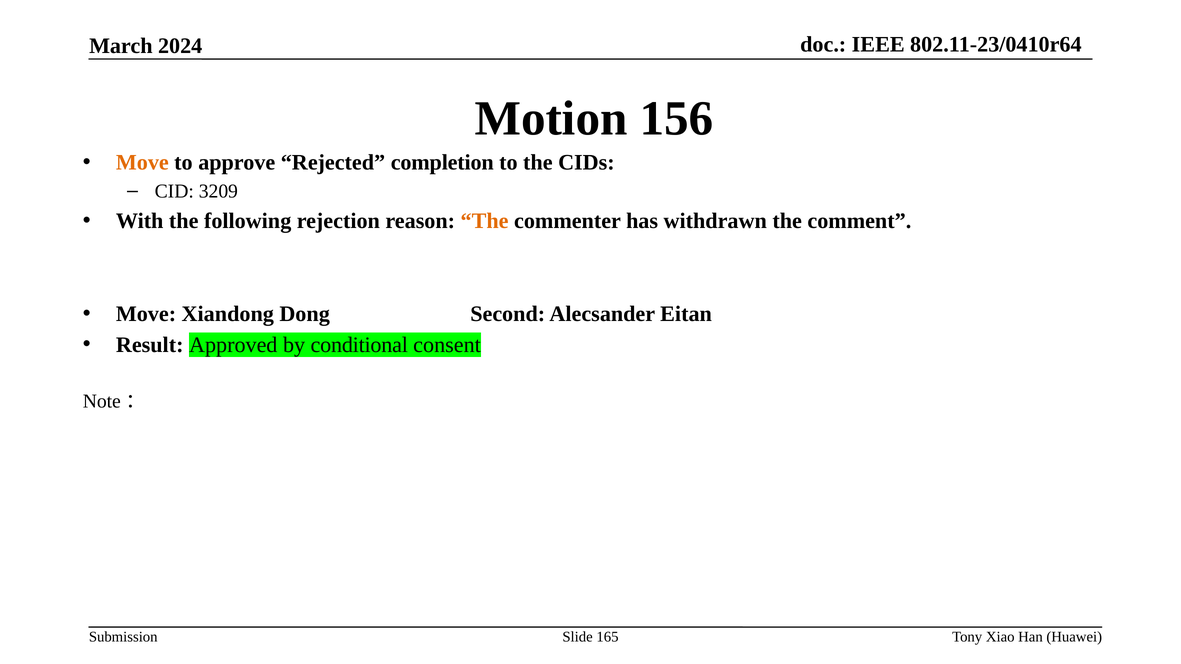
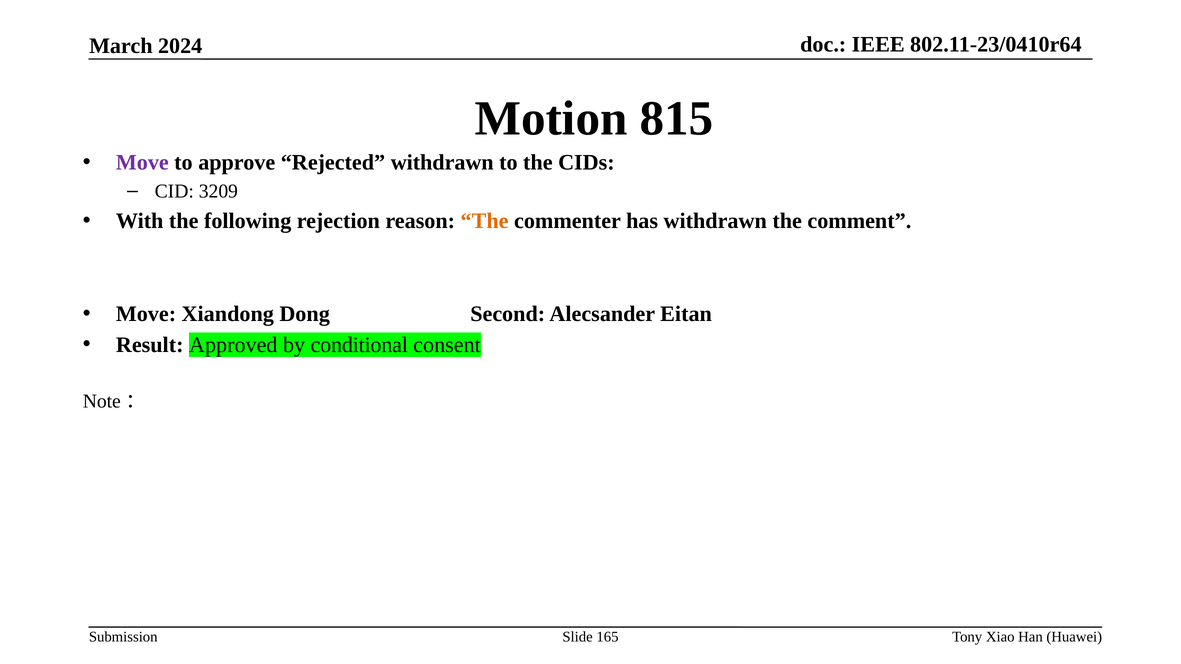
156: 156 -> 815
Move at (142, 162) colour: orange -> purple
Rejected completion: completion -> withdrawn
